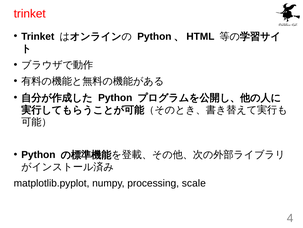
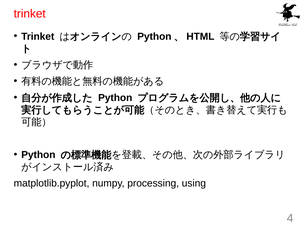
scale: scale -> using
